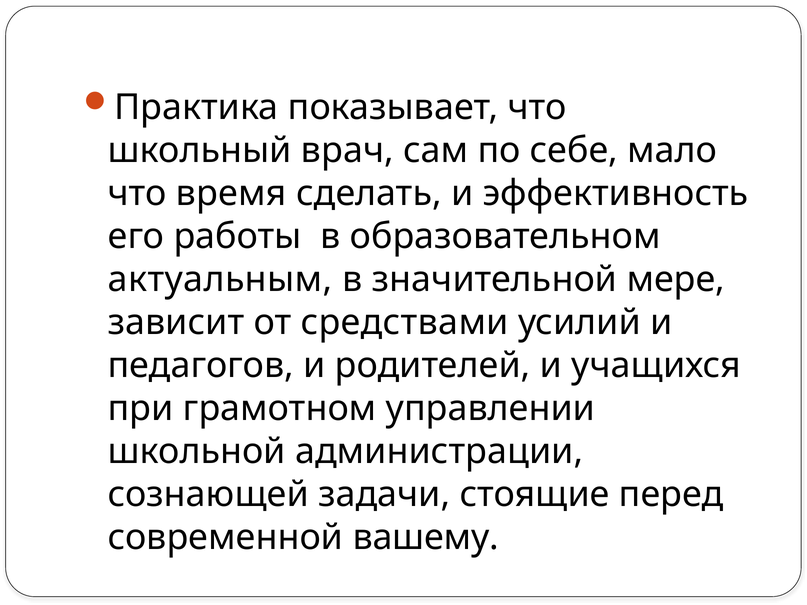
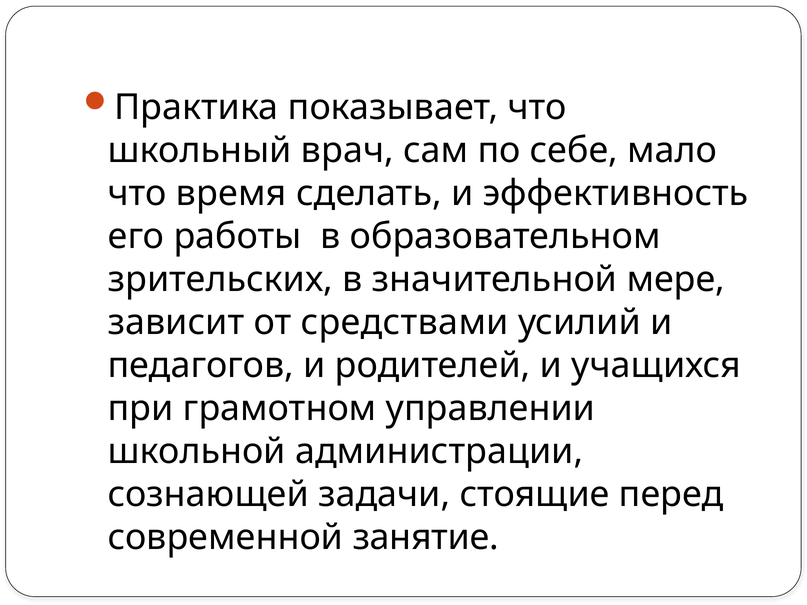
актуальным: актуальным -> зрительских
вашему: вашему -> занятие
